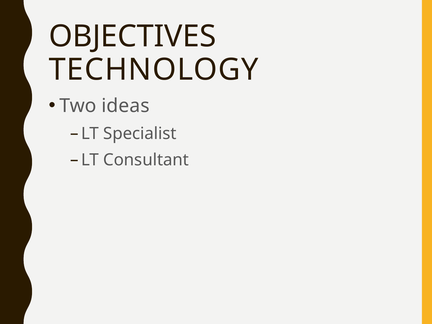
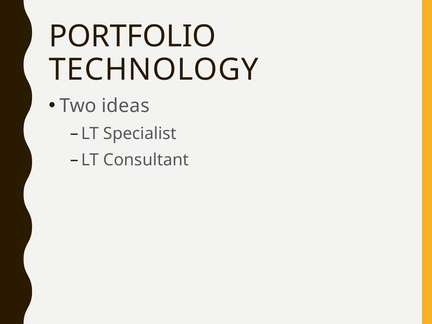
OBJECTIVES: OBJECTIVES -> PORTFOLIO
